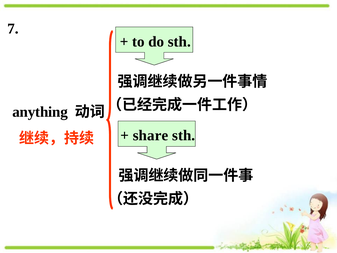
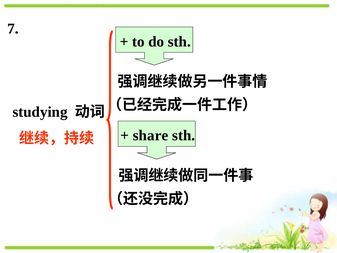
anything: anything -> studying
